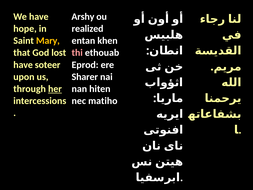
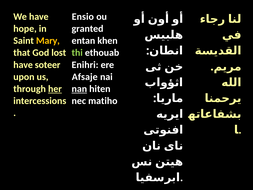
Arshy: Arshy -> Ensio
realized: realized -> granted
thi colour: pink -> light green
Eprod: Eprod -> Enihri
Sharer: Sharer -> Afsaje
nan underline: none -> present
